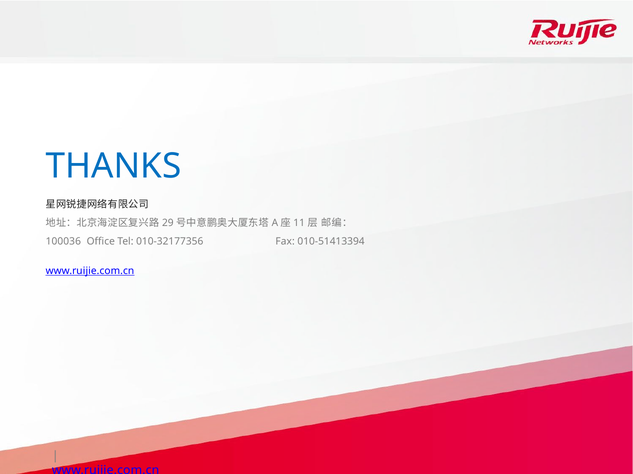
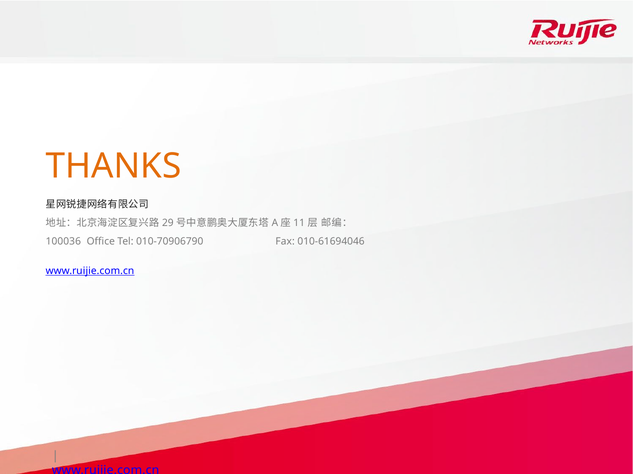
THANKS colour: blue -> orange
010-32177356: 010-32177356 -> 010-70906790
010-51413394: 010-51413394 -> 010-61694046
